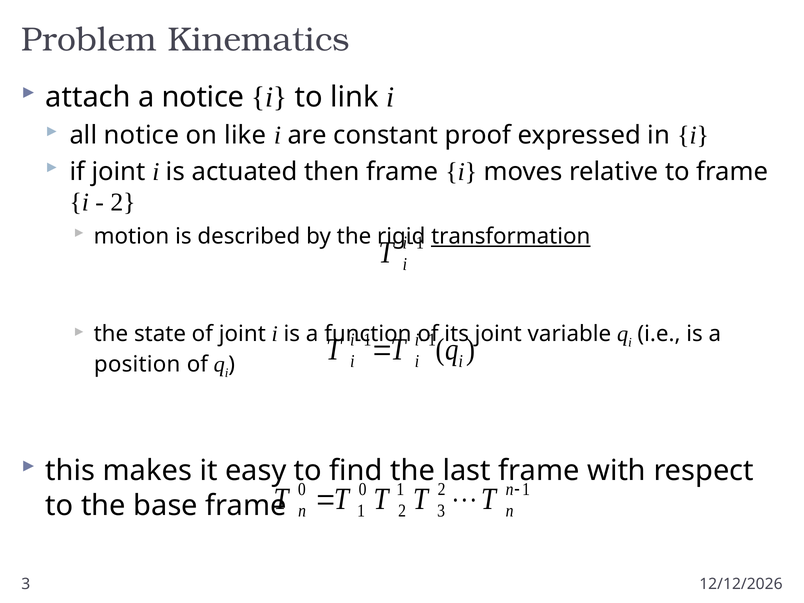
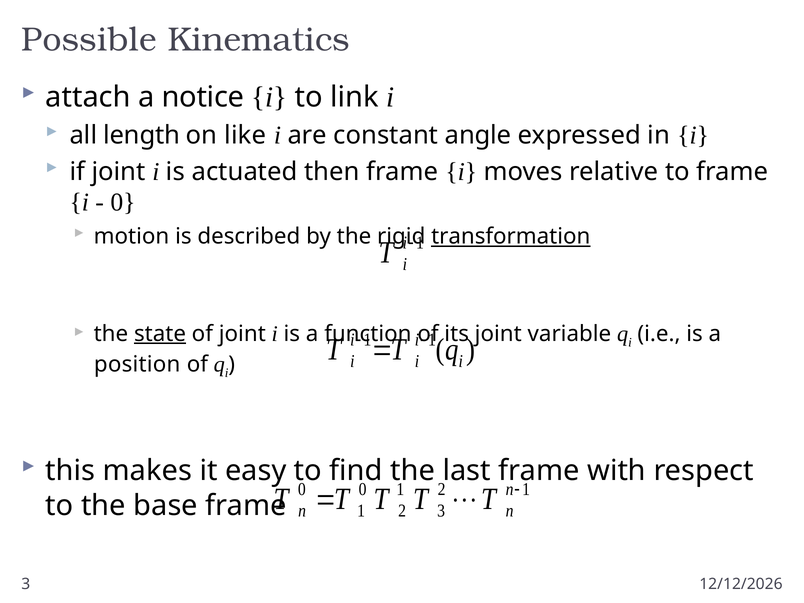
Problem: Problem -> Possible
all notice: notice -> length
proof: proof -> angle
2 at (123, 202): 2 -> 0
state underline: none -> present
